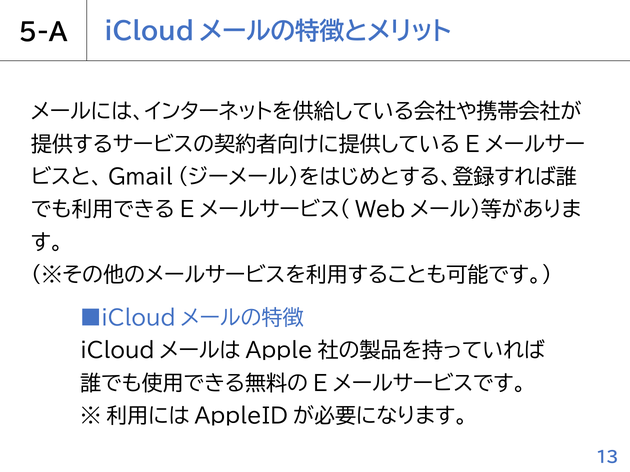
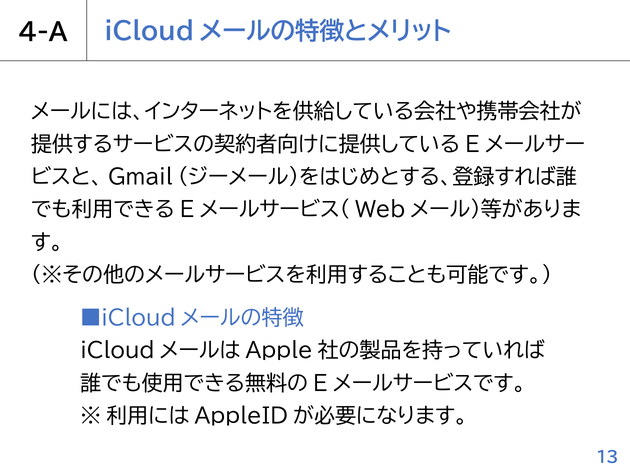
5-A: 5-A -> 4-A
